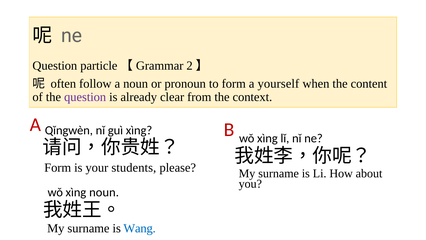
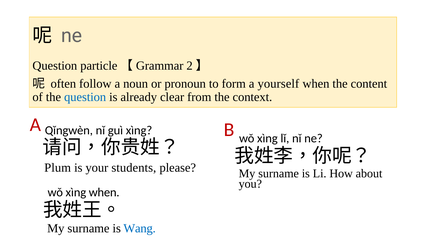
question at (85, 97) colour: purple -> blue
Form at (58, 168): Form -> Plum
xìng noun: noun -> when
